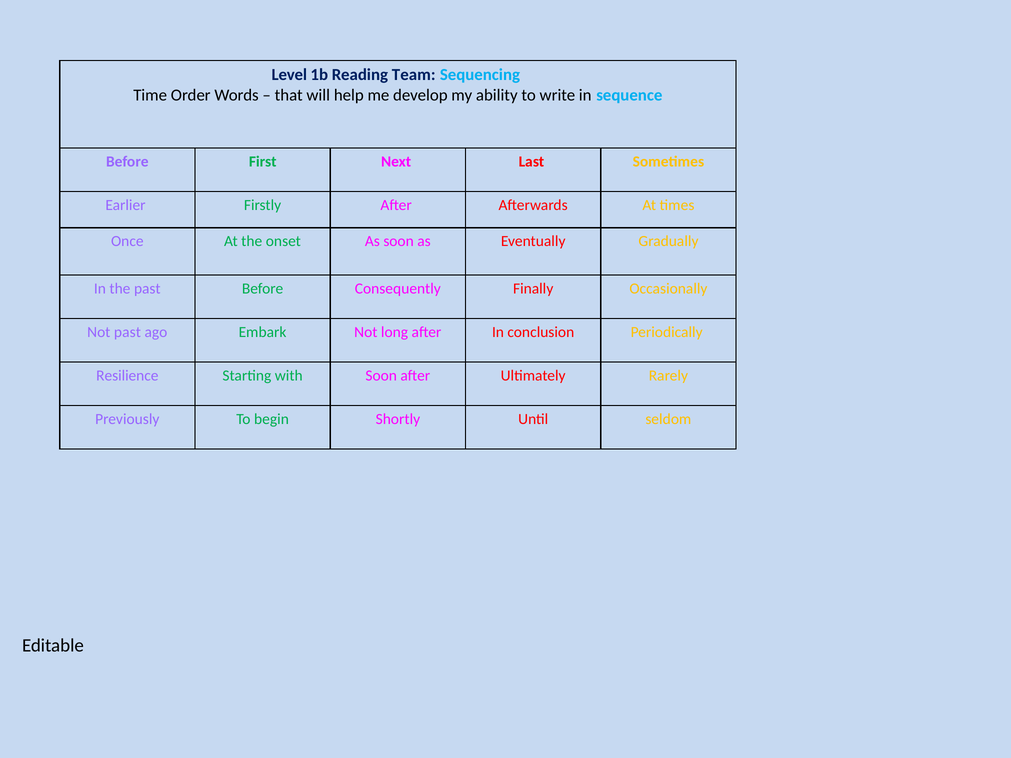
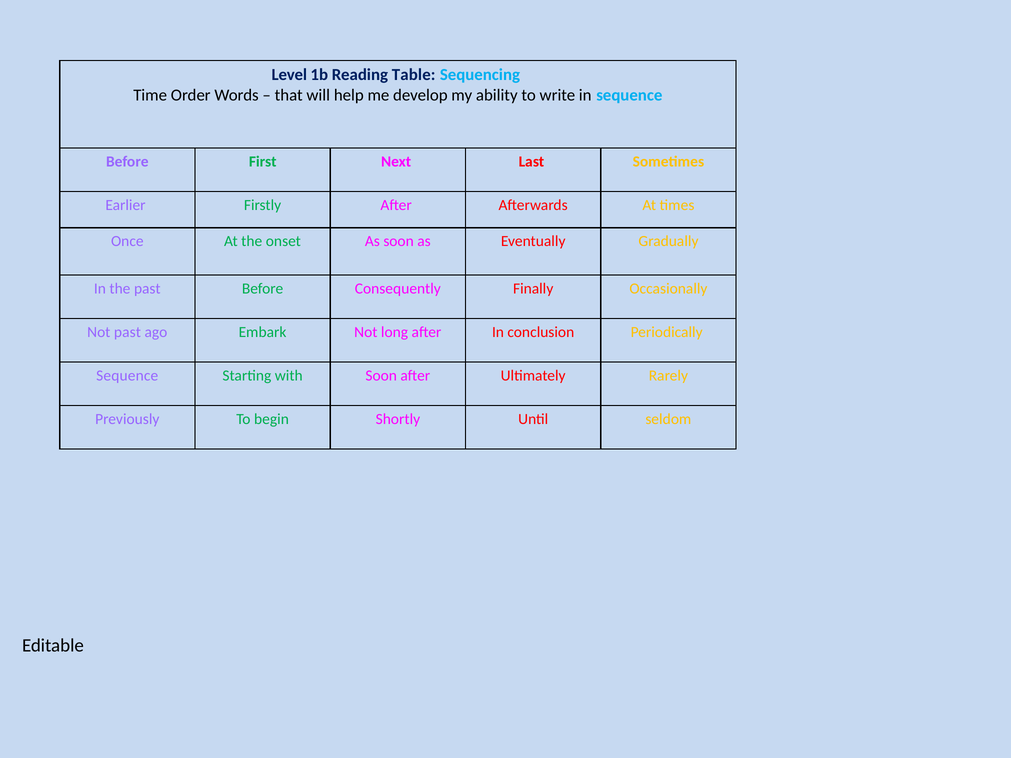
Team: Team -> Table
Resilience at (127, 376): Resilience -> Sequence
